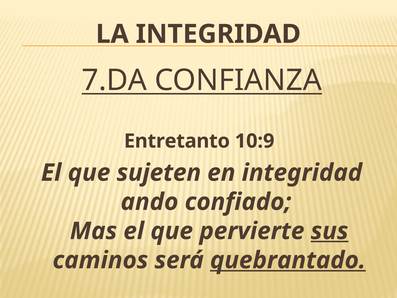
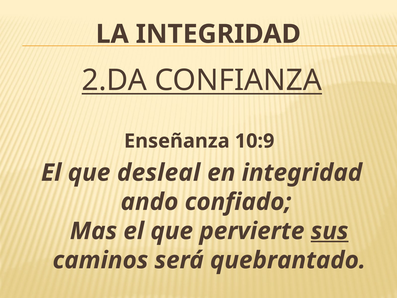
7.DA: 7.DA -> 2.DA
Entretanto: Entretanto -> Enseñanza
sujeten: sujeten -> desleal
quebrantado underline: present -> none
